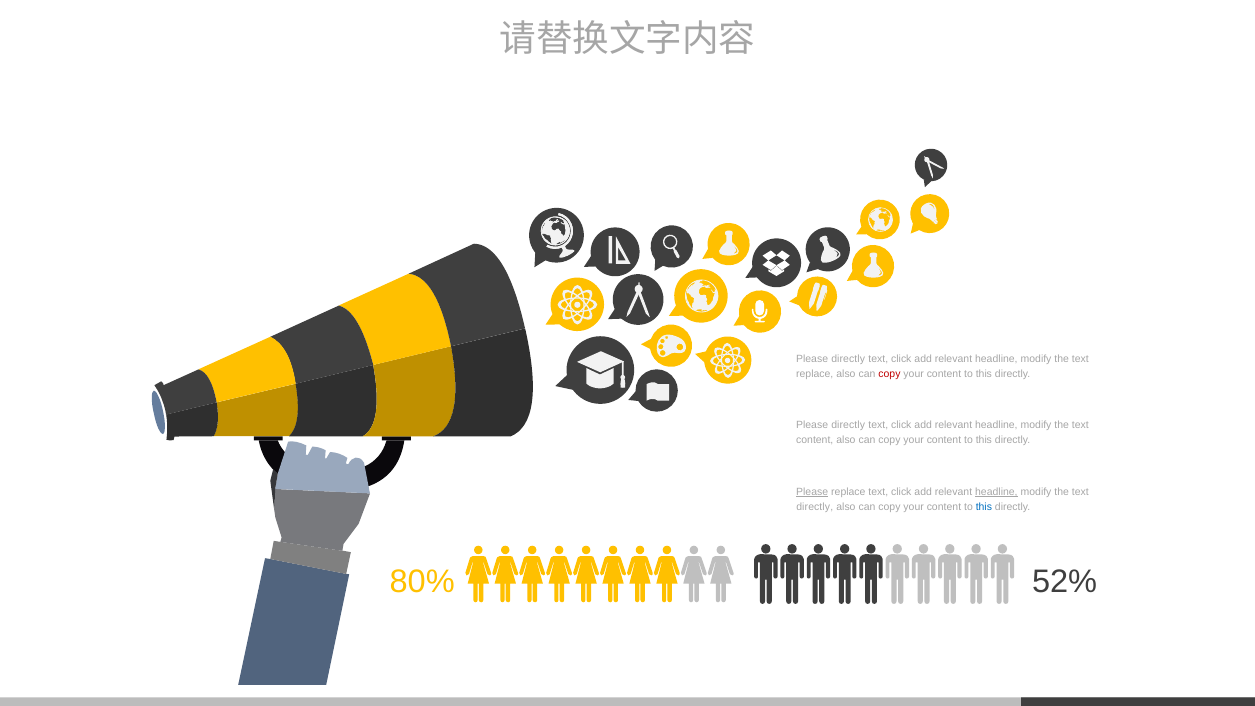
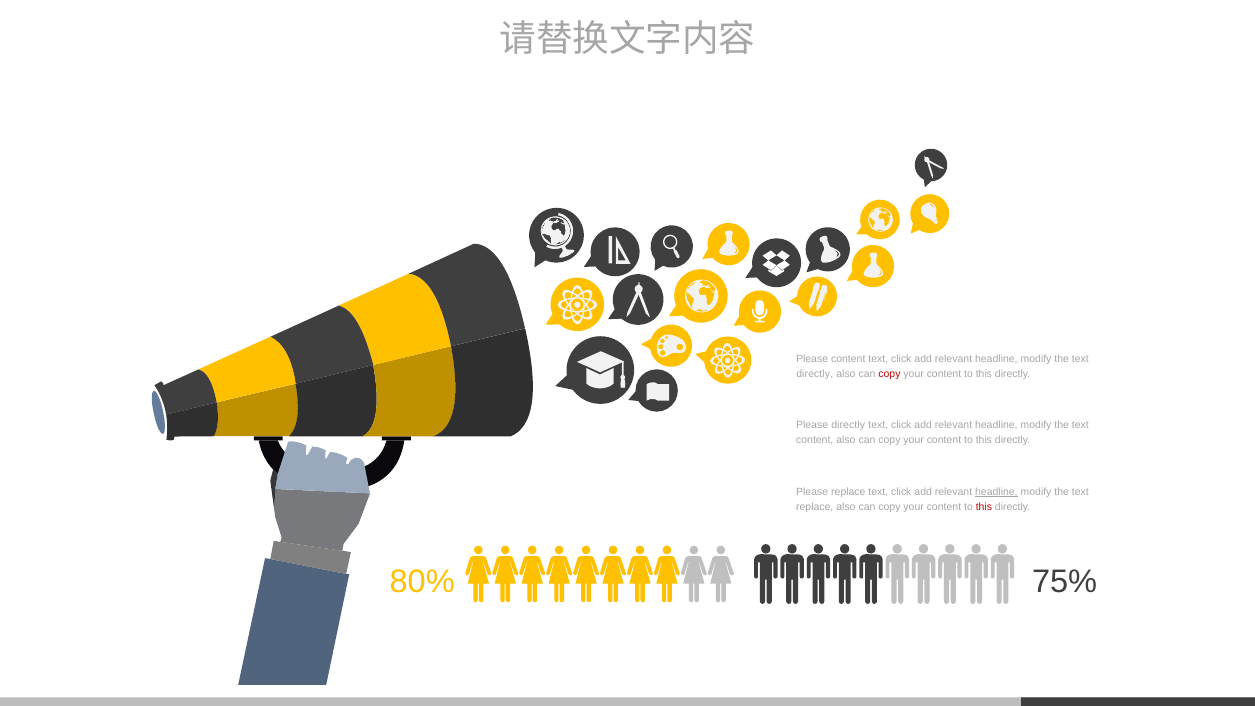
directly at (848, 359): directly -> content
replace at (815, 374): replace -> directly
Please at (812, 492) underline: present -> none
directly at (815, 507): directly -> replace
this at (984, 507) colour: blue -> red
52%: 52% -> 75%
